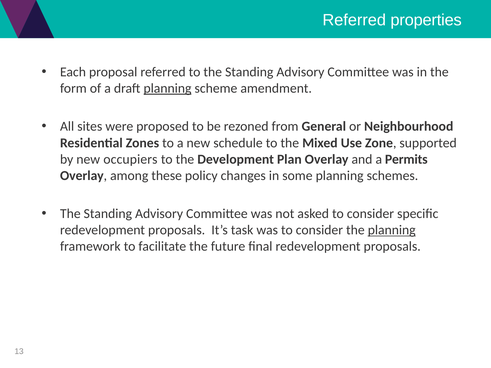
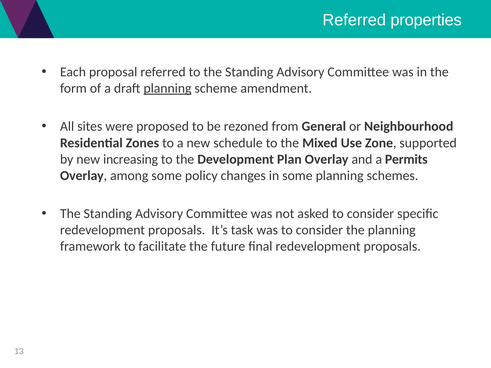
occupiers: occupiers -> increasing
among these: these -> some
planning at (392, 230) underline: present -> none
